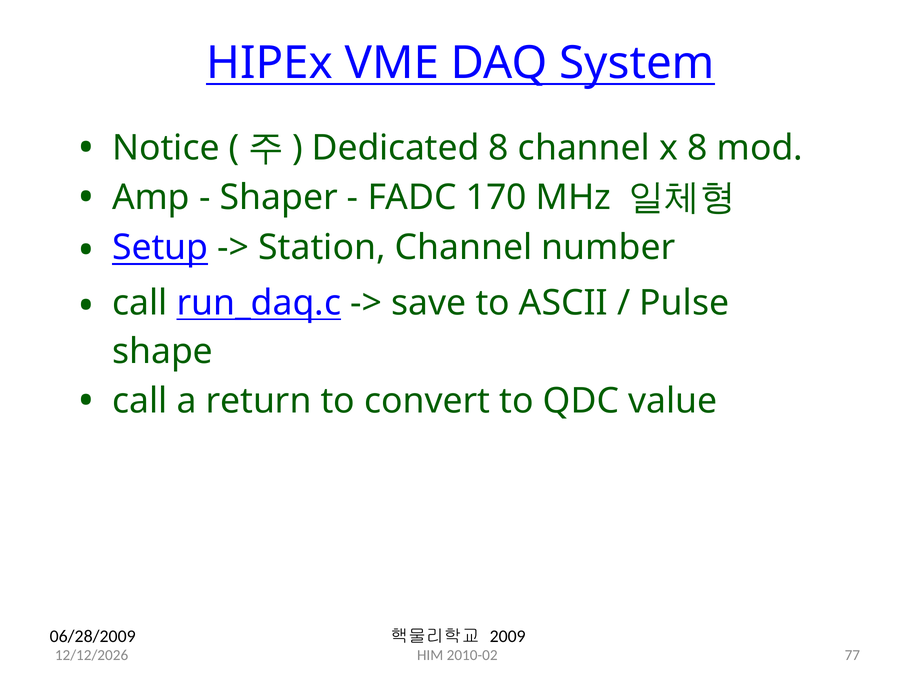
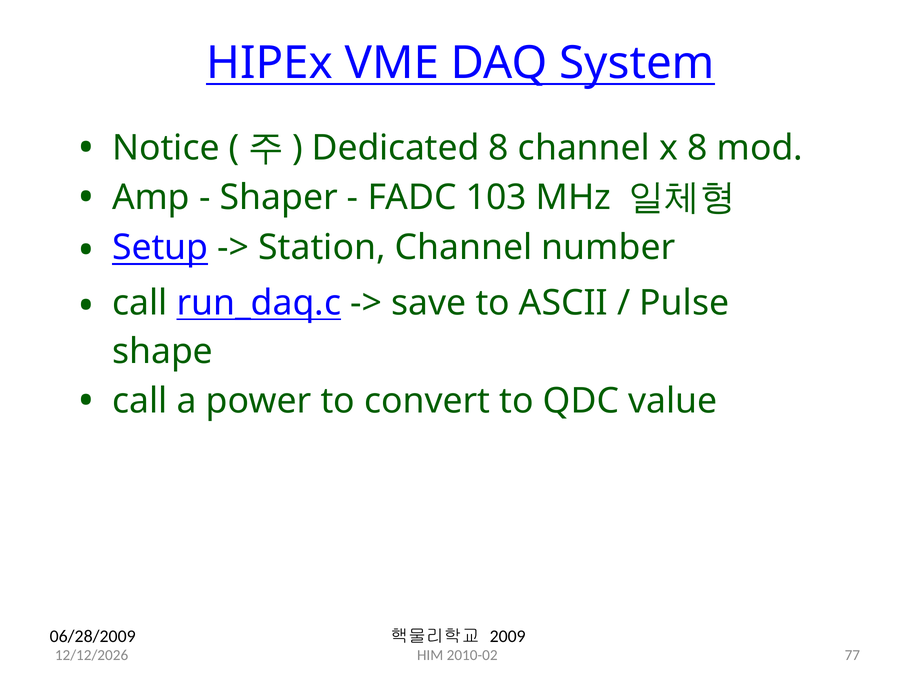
170: 170 -> 103
return: return -> power
